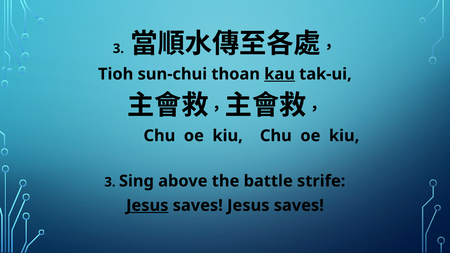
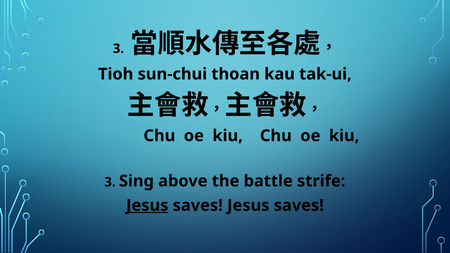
kau underline: present -> none
